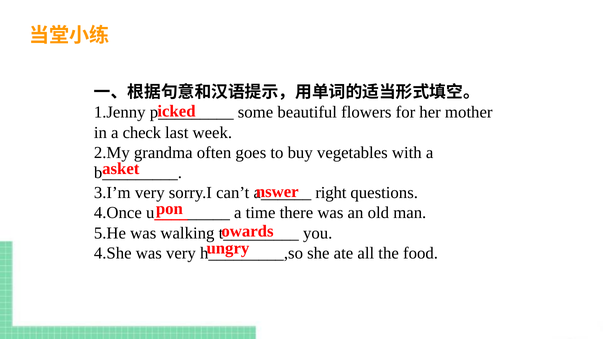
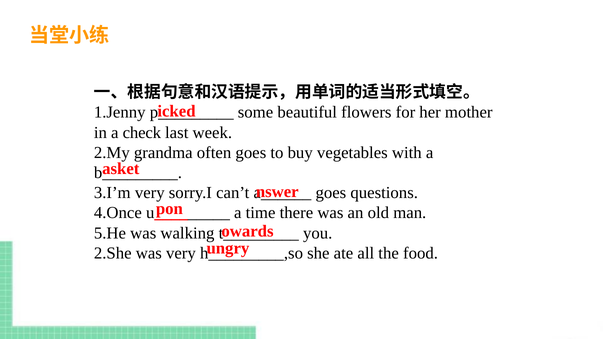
right at (331, 193): right -> goes
4.She: 4.She -> 2.She
